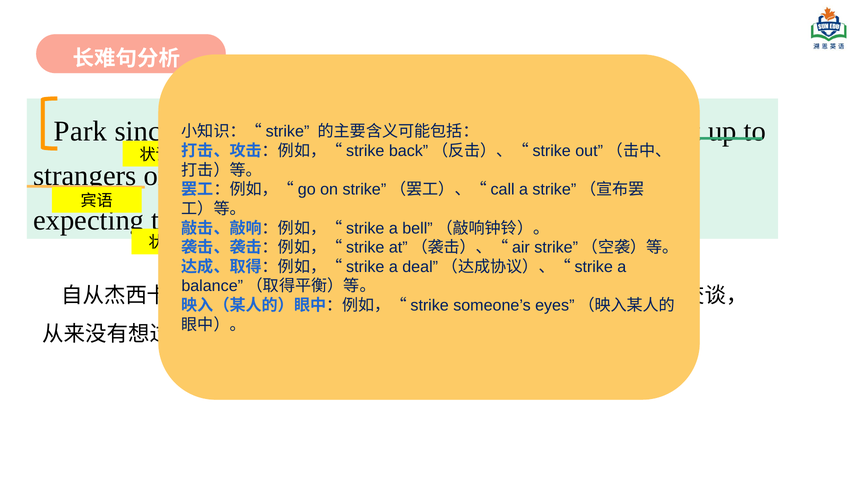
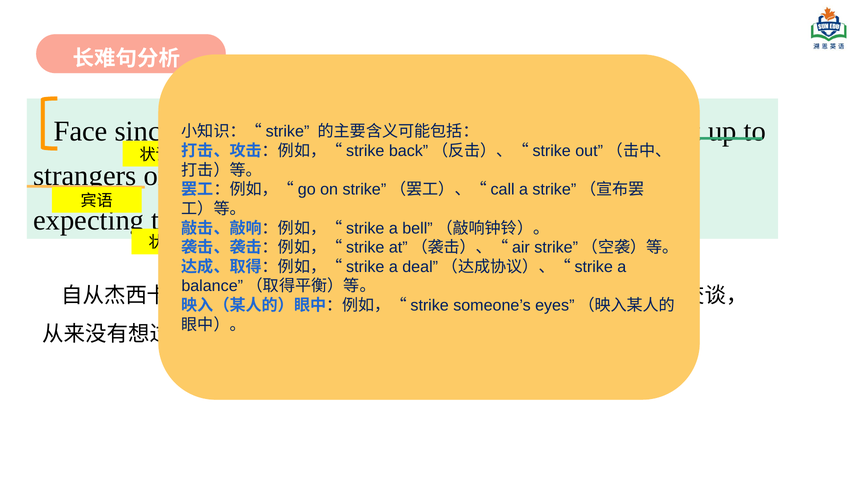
Park: Park -> Face
